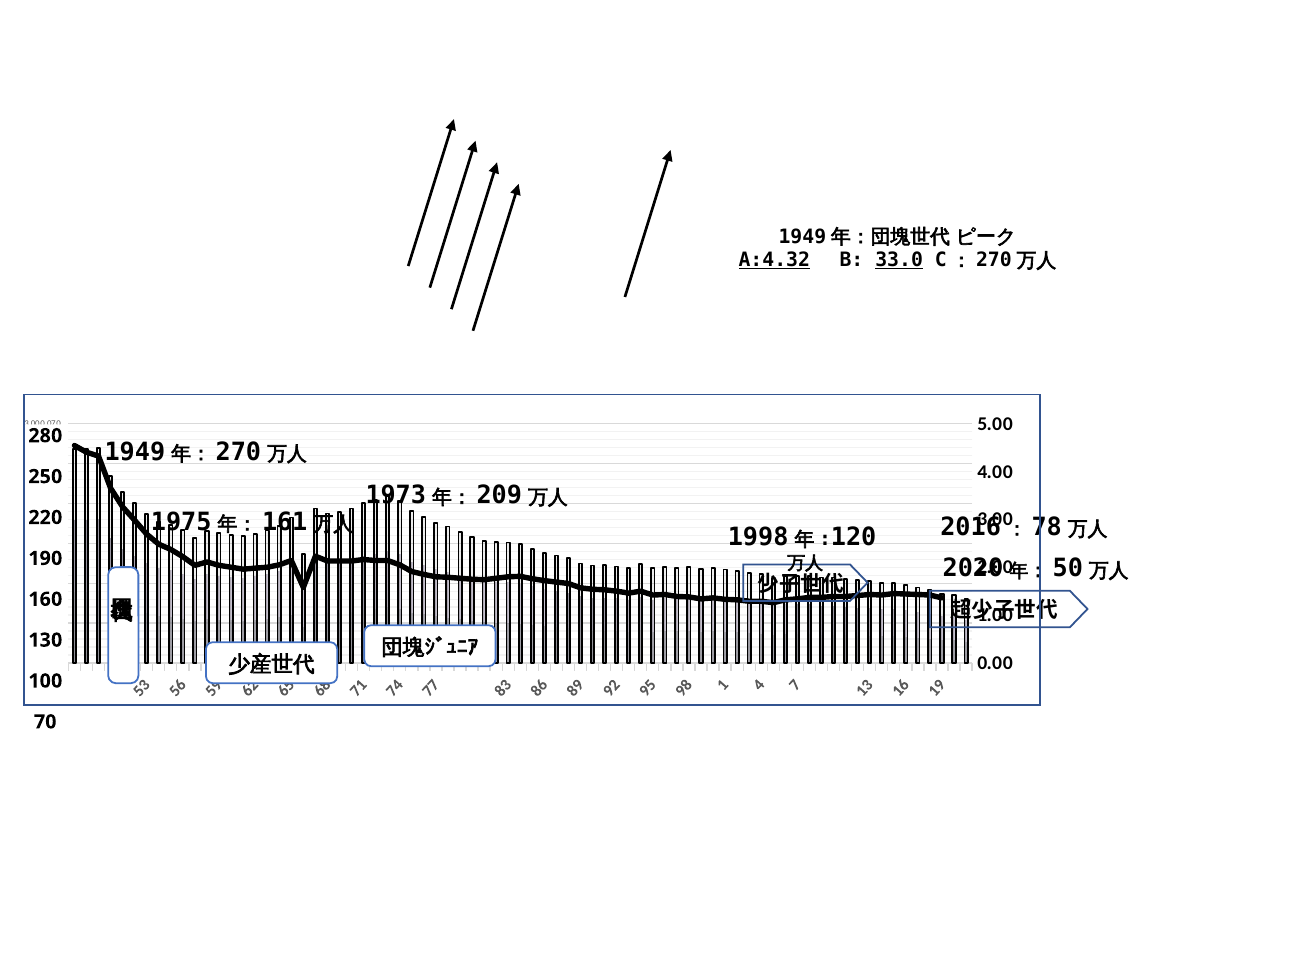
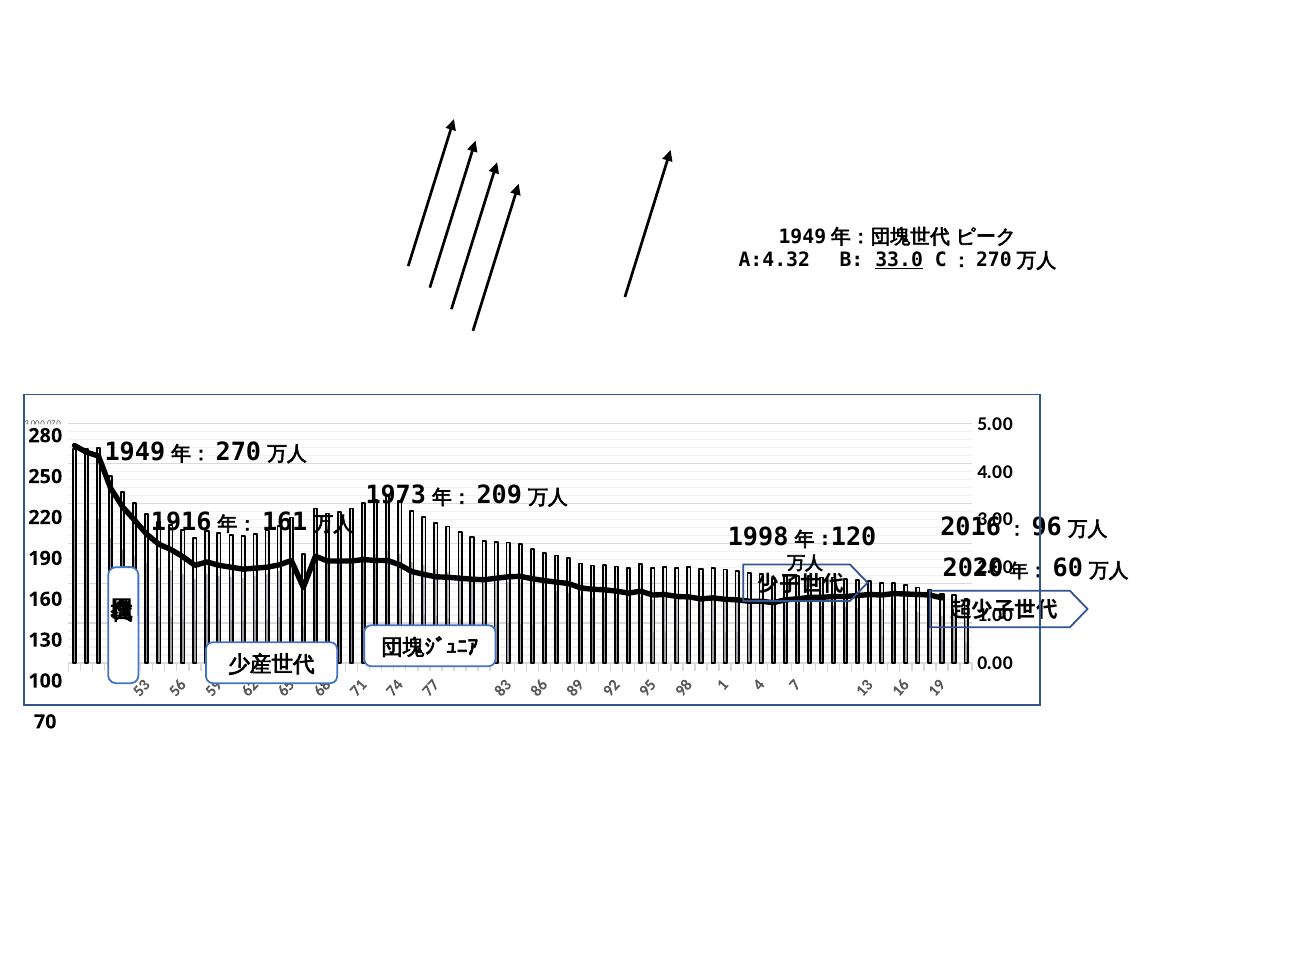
A:4.32 underline: present -> none
1975: 1975 -> 1916
78: 78 -> 96
50: 50 -> 60
